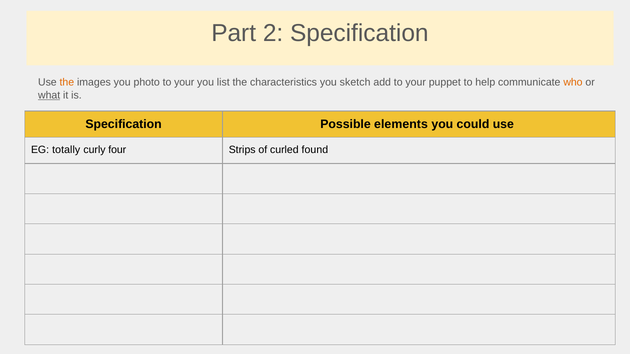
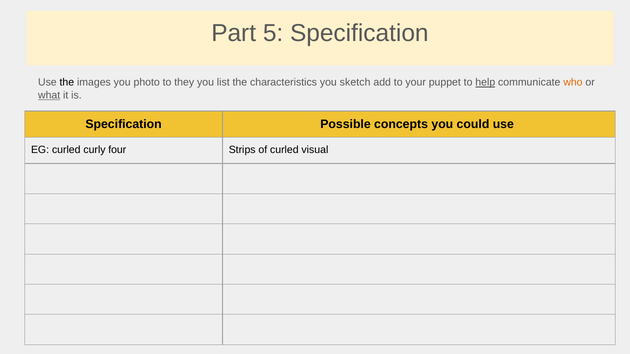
2: 2 -> 5
the at (67, 83) colour: orange -> black
your at (184, 83): your -> they
help underline: none -> present
elements: elements -> concepts
EG totally: totally -> curled
found: found -> visual
